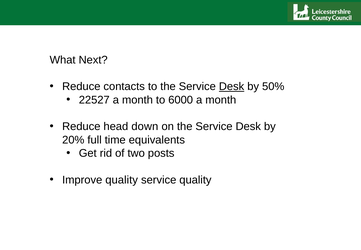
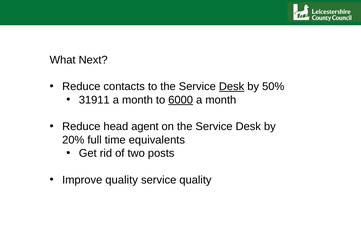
22527: 22527 -> 31911
6000 underline: none -> present
down: down -> agent
